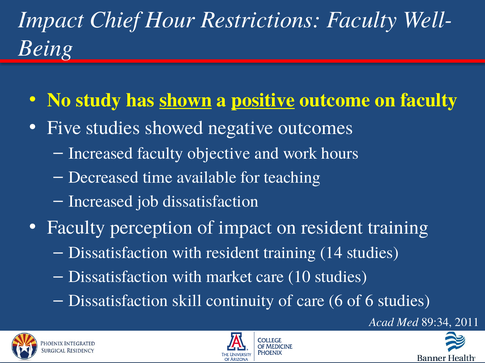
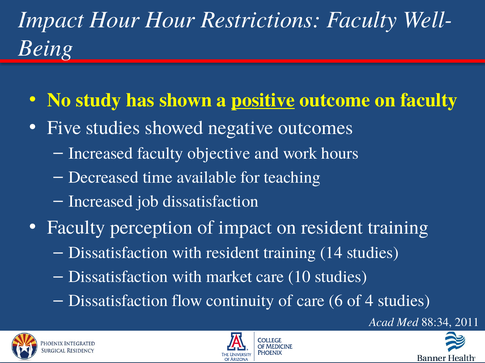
Impact Chief: Chief -> Hour
shown underline: present -> none
skill: skill -> flow
of 6: 6 -> 4
89:34: 89:34 -> 88:34
